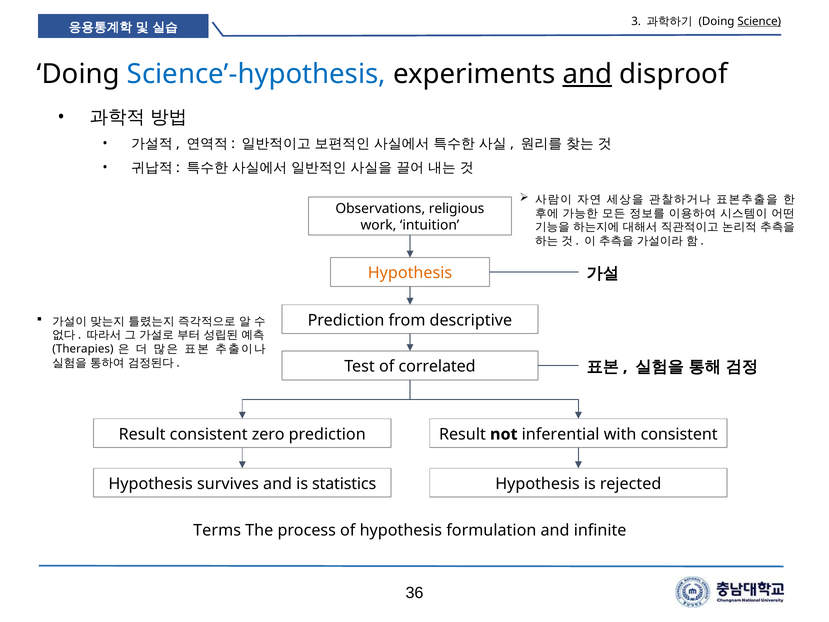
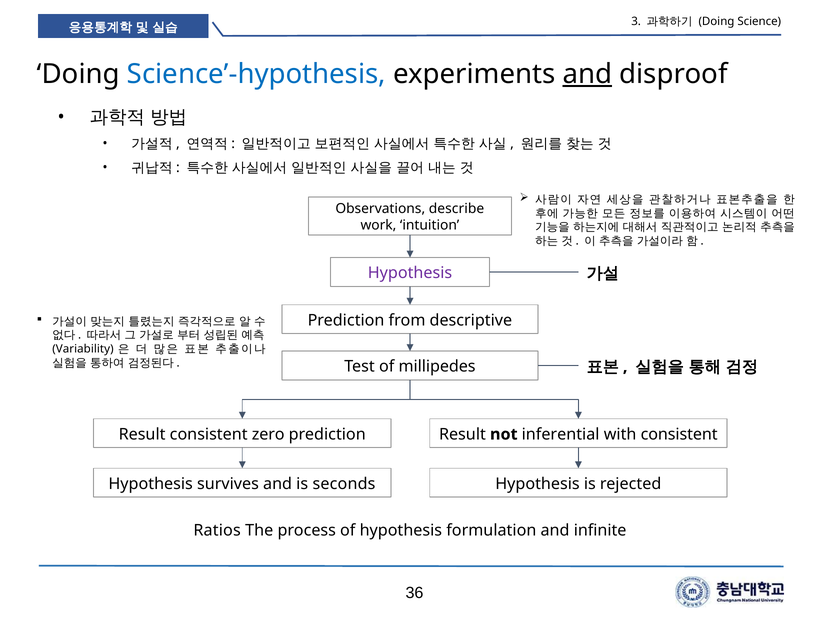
Science underline: present -> none
religious: religious -> describe
Hypothesis at (410, 273) colour: orange -> purple
Therapies: Therapies -> Variability
correlated: correlated -> millipedes
statistics: statistics -> seconds
Terms: Terms -> Ratios
